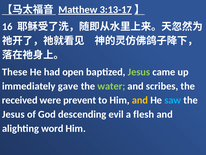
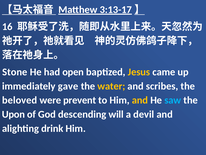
These: These -> Stone
Jesus at (139, 72) colour: light green -> yellow
water colour: light green -> yellow
received: received -> beloved
Jesus at (13, 114): Jesus -> Upon
evil: evil -> will
flesh: flesh -> devil
word: word -> drink
